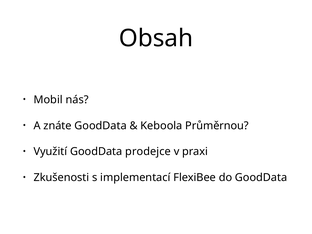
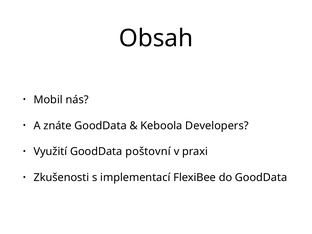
Průměrnou: Průměrnou -> Developers
prodejce: prodejce -> poštovní
